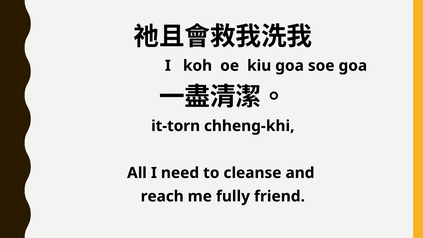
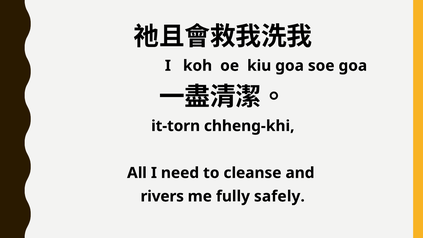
reach: reach -> rivers
friend: friend -> safely
